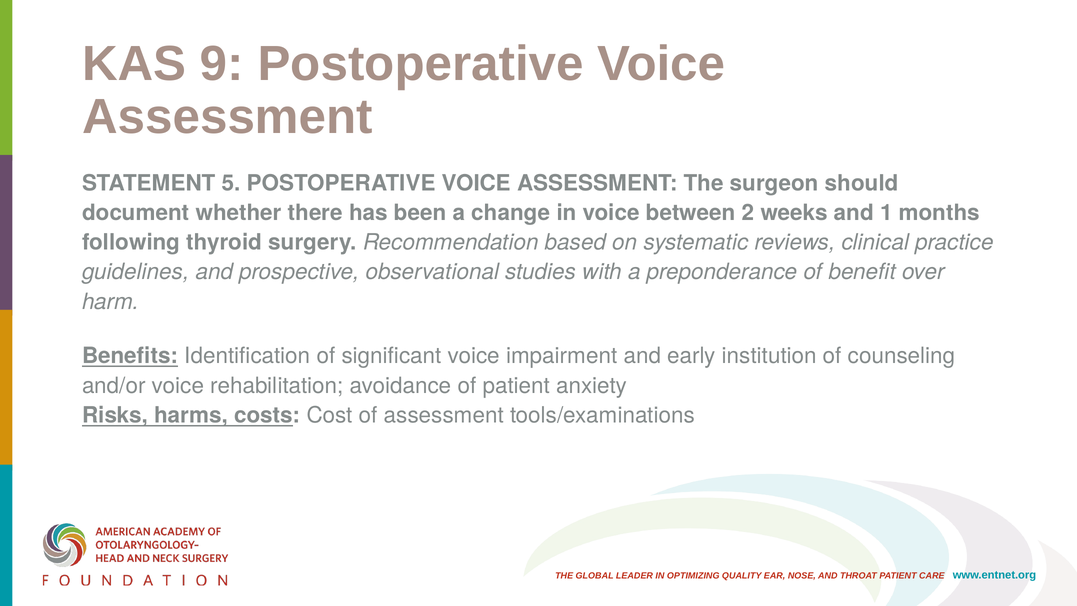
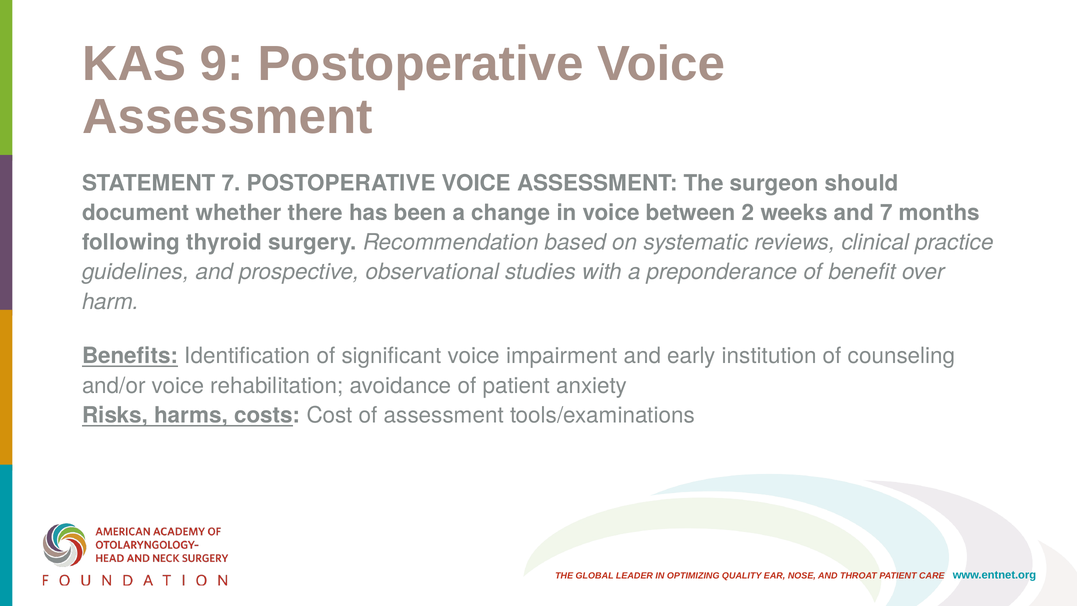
STATEMENT 5: 5 -> 7
and 1: 1 -> 7
